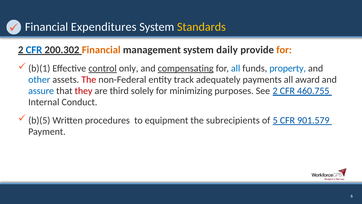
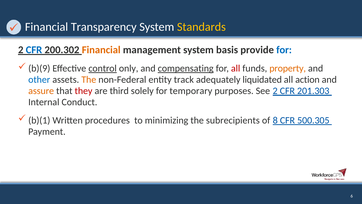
Expenditures: Expenditures -> Transparency
daily: daily -> basis
for at (284, 50) colour: orange -> blue
b)(1: b)(1 -> b)(9
all at (236, 68) colour: blue -> red
property colour: blue -> orange
The at (89, 79) colour: red -> orange
payments: payments -> liquidated
award: award -> action
assure colour: blue -> orange
minimizing: minimizing -> temporary
460.755: 460.755 -> 201.303
b)(5: b)(5 -> b)(1
equipment: equipment -> minimizing
5: 5 -> 8
901.579: 901.579 -> 500.305
